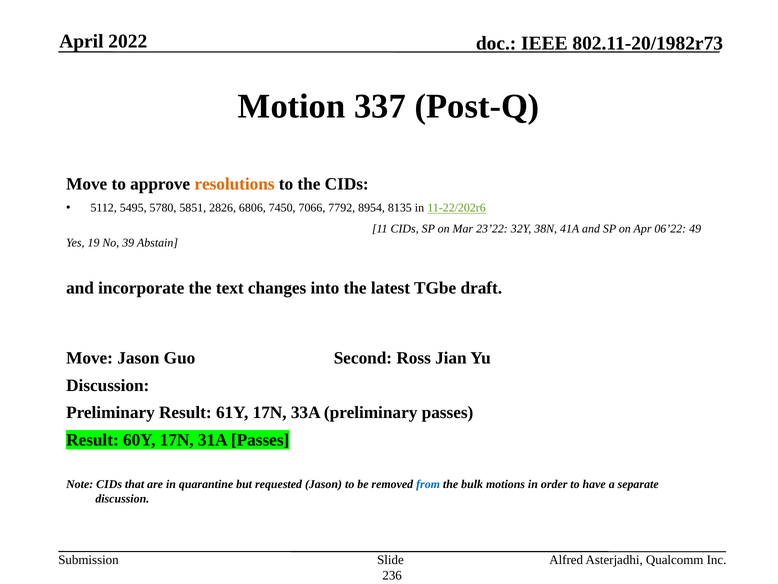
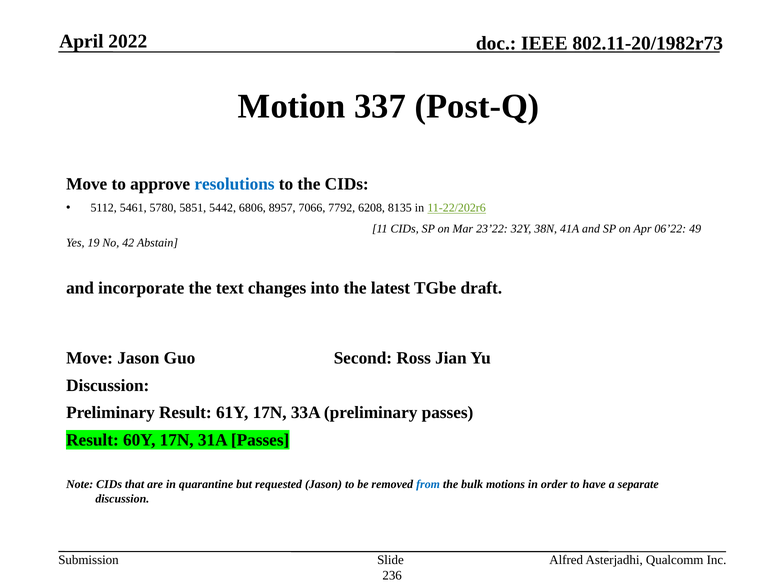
resolutions colour: orange -> blue
5495: 5495 -> 5461
2826: 2826 -> 5442
7450: 7450 -> 8957
8954: 8954 -> 6208
39: 39 -> 42
